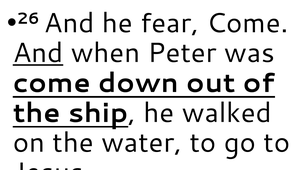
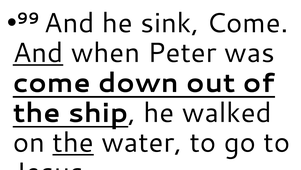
26: 26 -> 99
fear: fear -> sink
the at (73, 142) underline: none -> present
